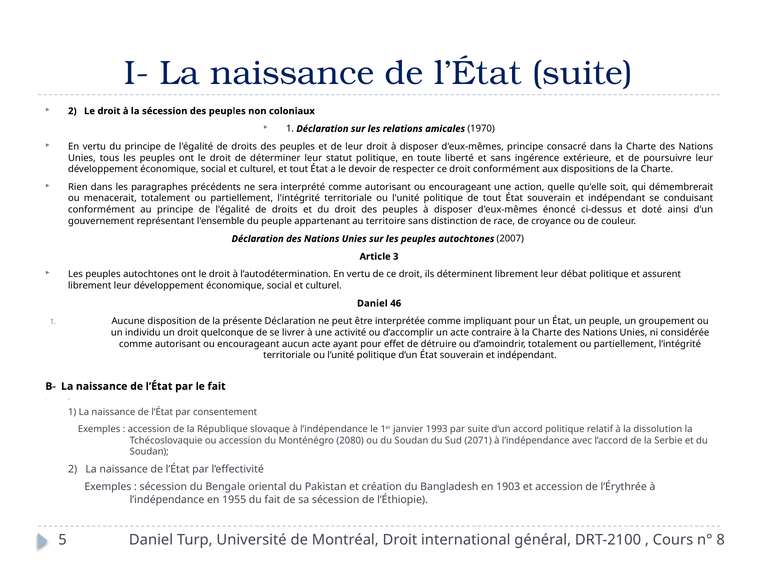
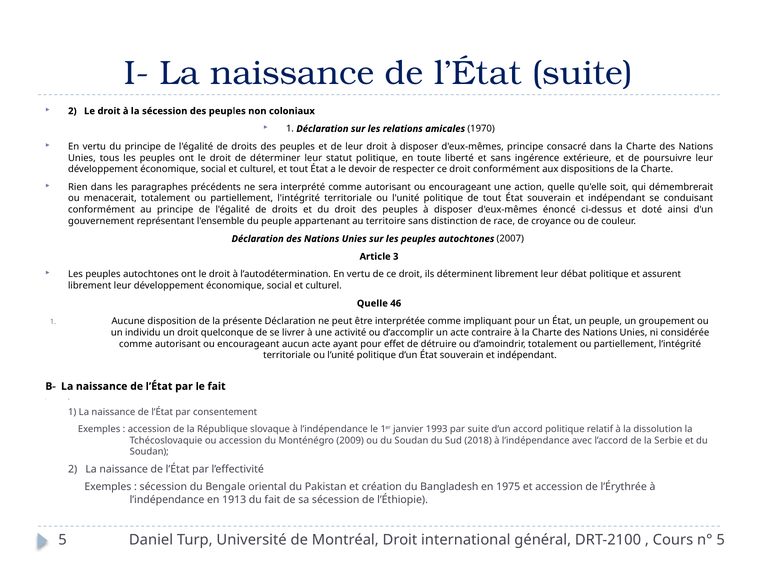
Daniel at (372, 304): Daniel -> Quelle
2080: 2080 -> 2009
2071: 2071 -> 2018
1903: 1903 -> 1975
1955: 1955 -> 1913
n° 8: 8 -> 5
